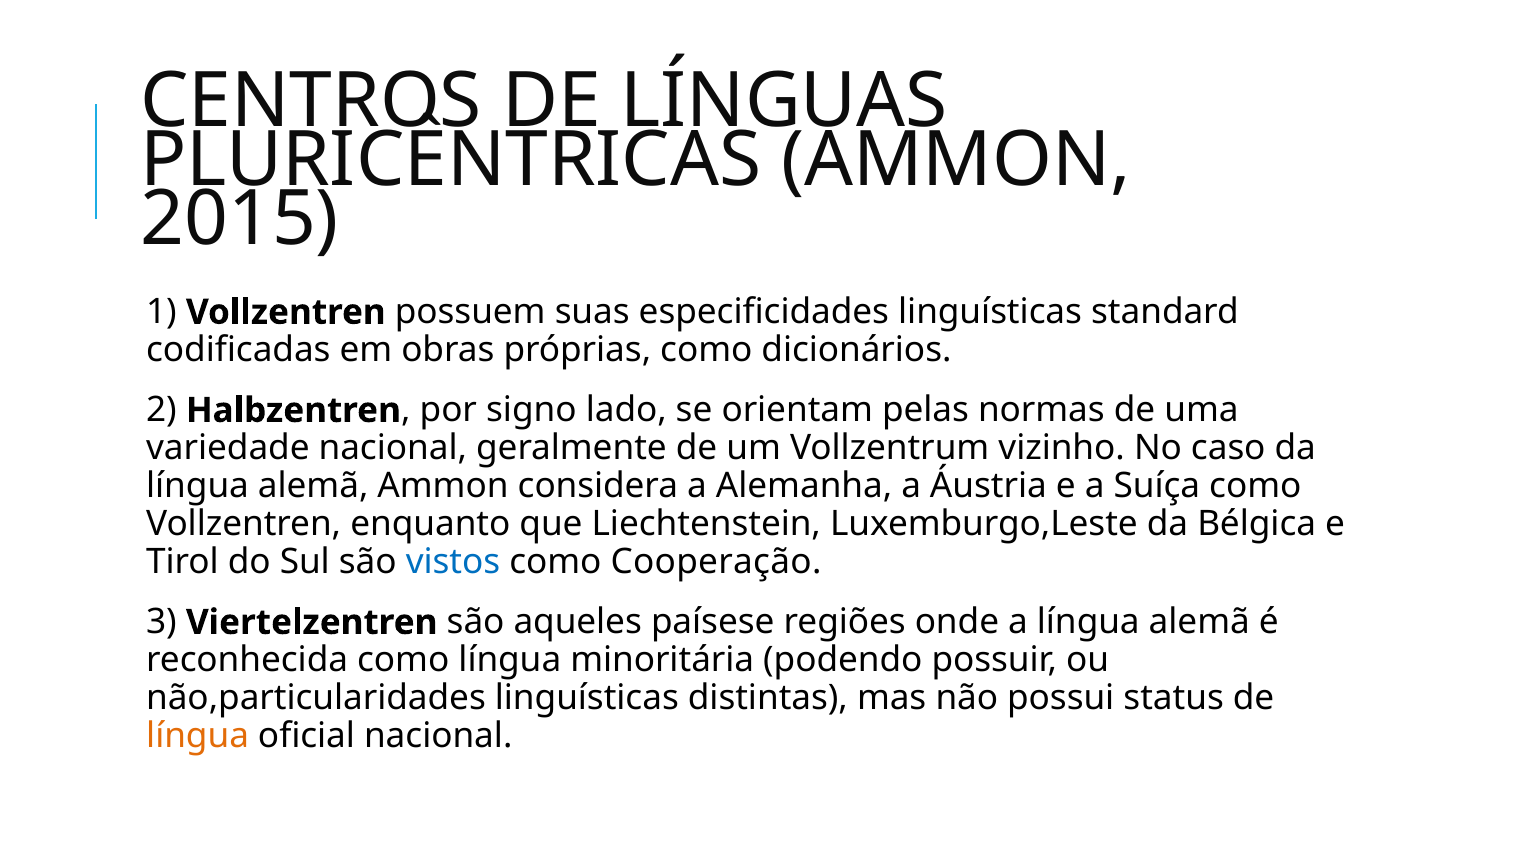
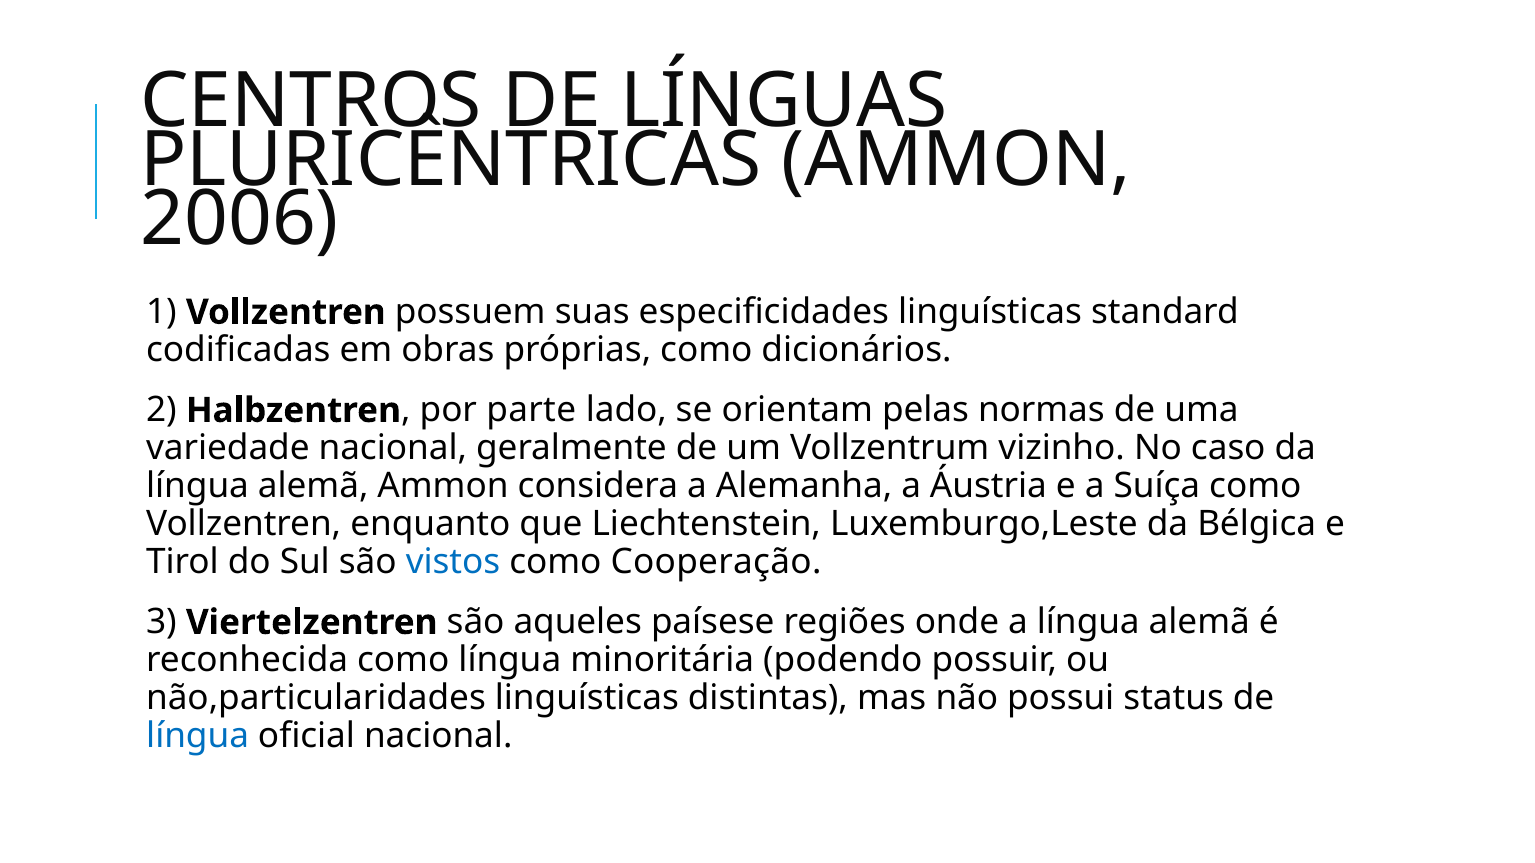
2015: 2015 -> 2006
signo: signo -> parte
língua at (198, 736) colour: orange -> blue
